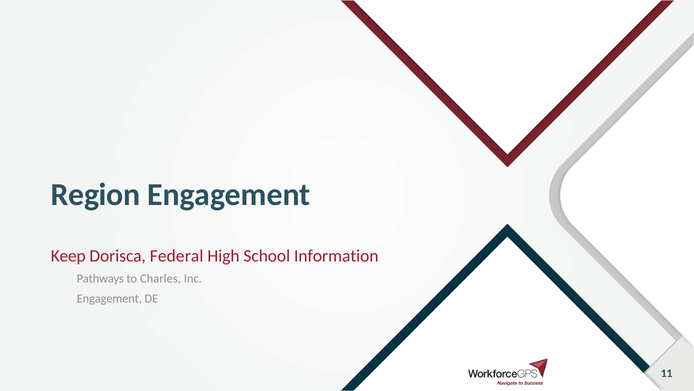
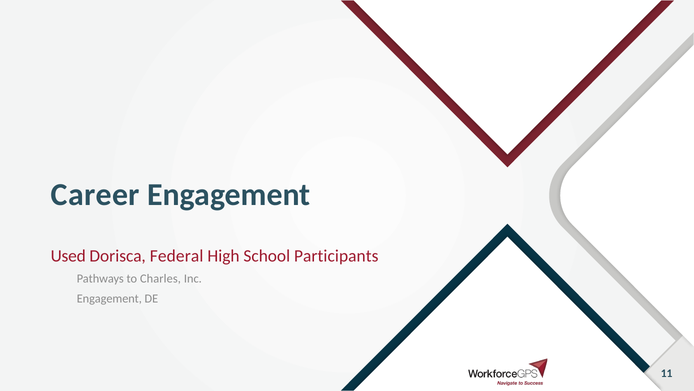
Region: Region -> Career
Keep: Keep -> Used
Information: Information -> Participants
